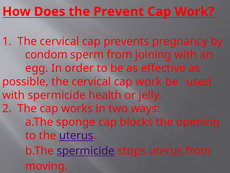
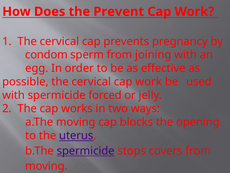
health: health -> forced
a.The sponge: sponge -> moving
stops uterus: uterus -> covers
